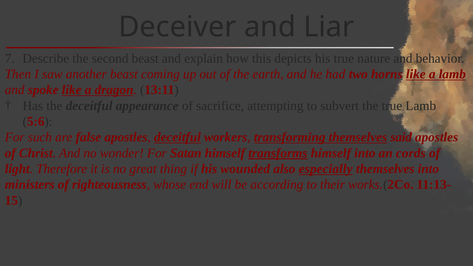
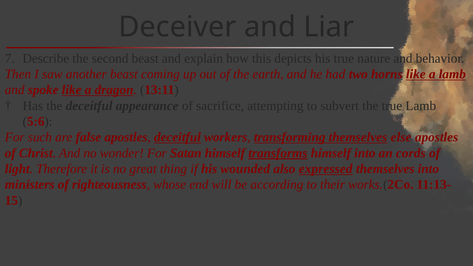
said: said -> else
especially: especially -> expressed
